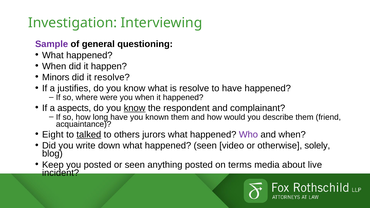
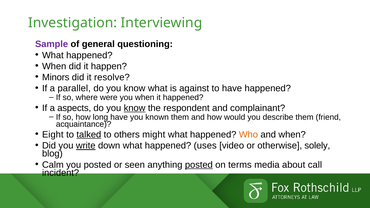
justifies: justifies -> parallel
is resolve: resolve -> against
jurors: jurors -> might
Who colour: purple -> orange
write underline: none -> present
happened seen: seen -> uses
Keep: Keep -> Calm
posted at (199, 165) underline: none -> present
live: live -> call
